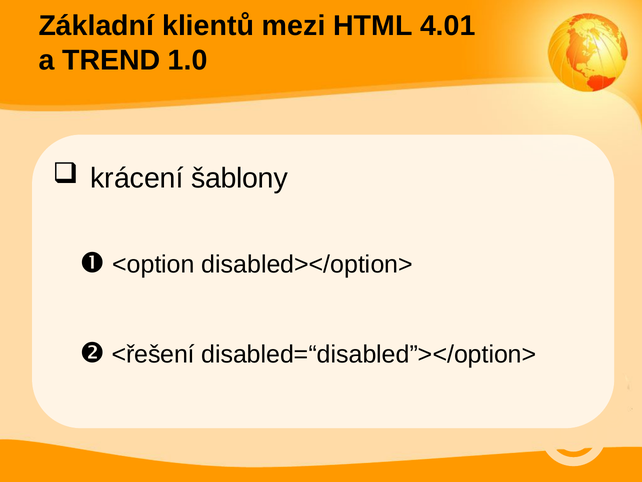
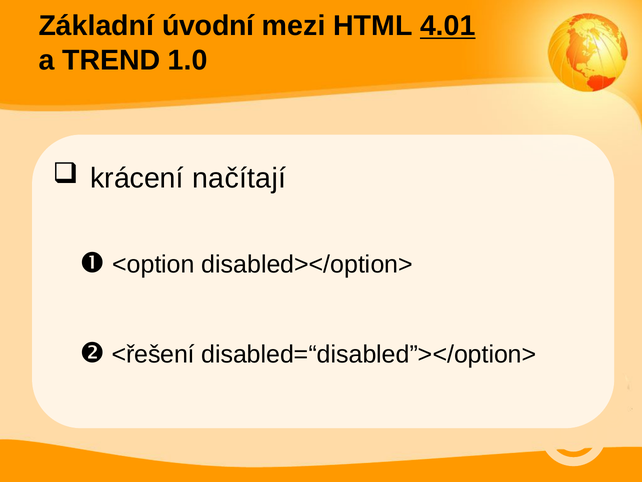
klientů: klientů -> úvodní
4.01 underline: none -> present
šablony: šablony -> načítají
